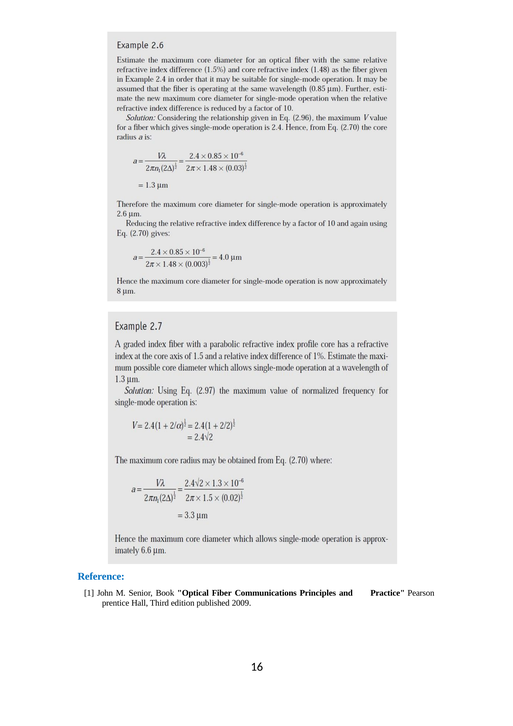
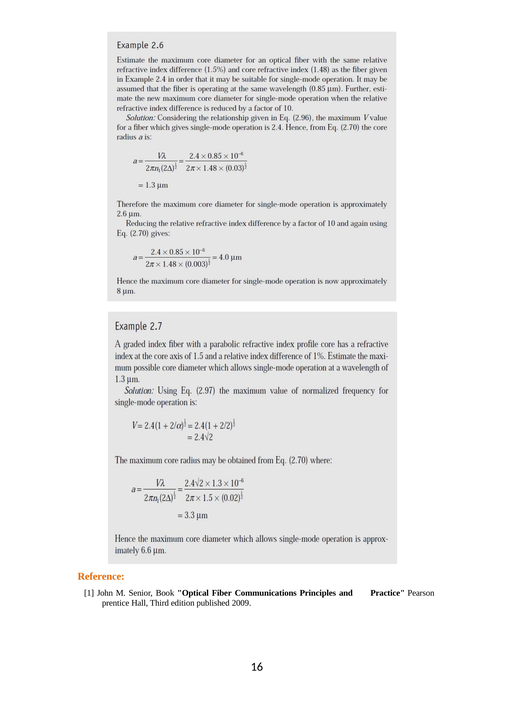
Reference colour: blue -> orange
